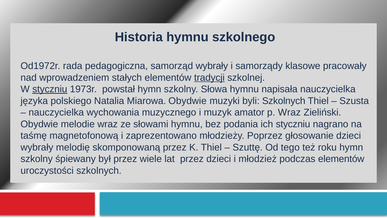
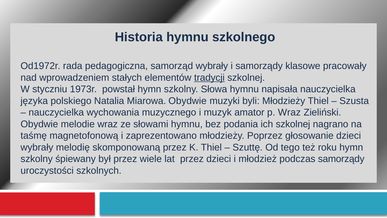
styczniu at (50, 89) underline: present -> none
byli Szkolnych: Szkolnych -> Młodzieży
ich styczniu: styczniu -> szkolnej
podczas elementów: elementów -> samorządy
